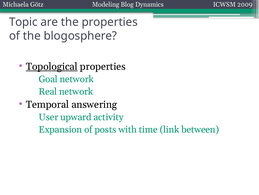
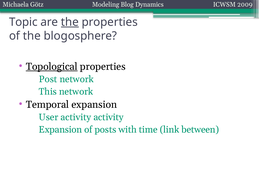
the at (70, 22) underline: none -> present
Goal: Goal -> Post
Real: Real -> This
Temporal answering: answering -> expansion
User upward: upward -> activity
